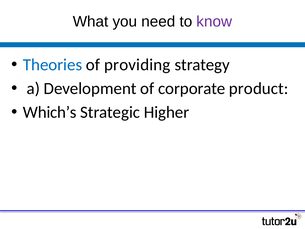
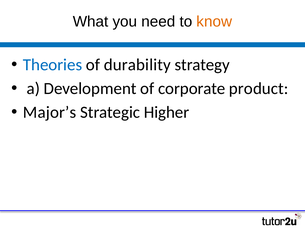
know colour: purple -> orange
providing: providing -> durability
Which’s: Which’s -> Major’s
